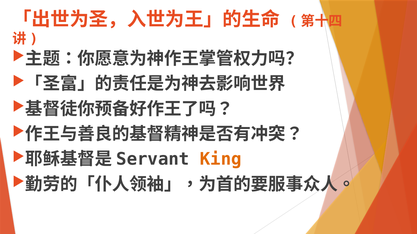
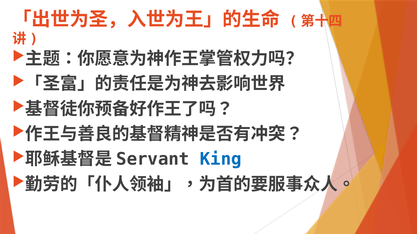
King colour: orange -> blue
